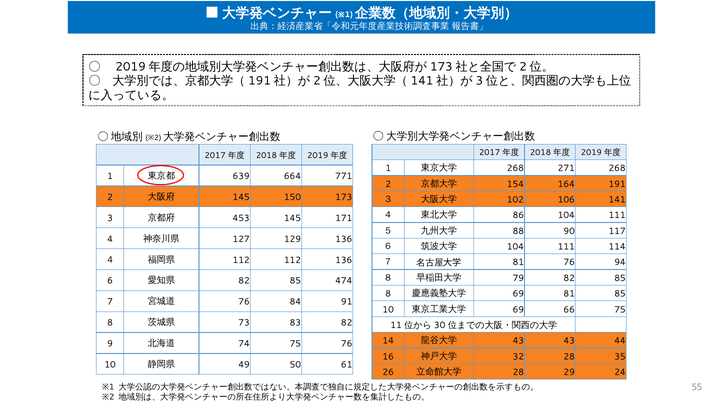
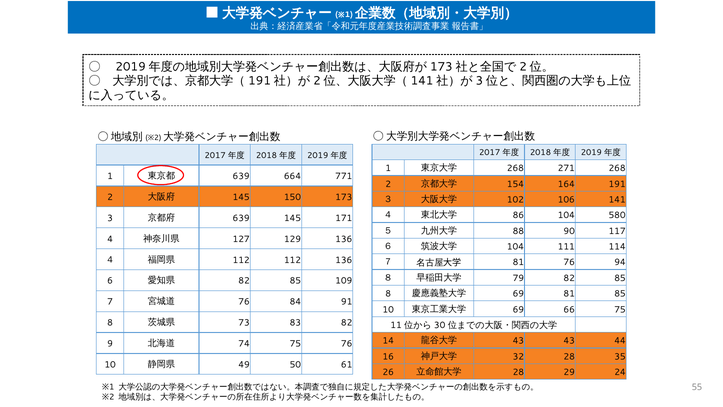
86 104 111: 111 -> 580
453 at (241, 218): 453 -> 639
474: 474 -> 109
